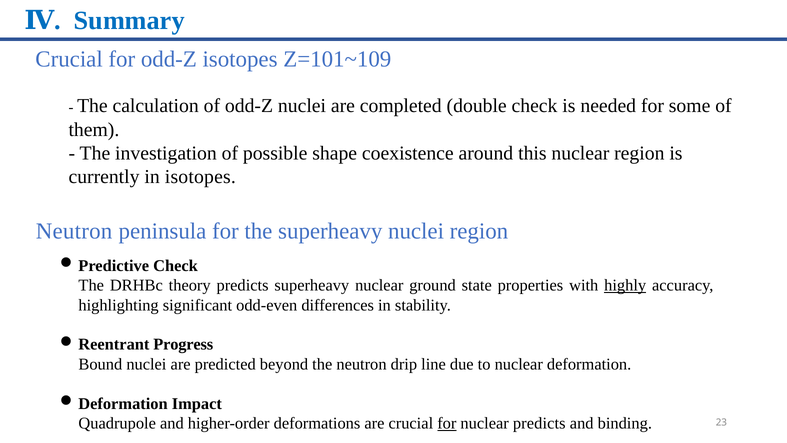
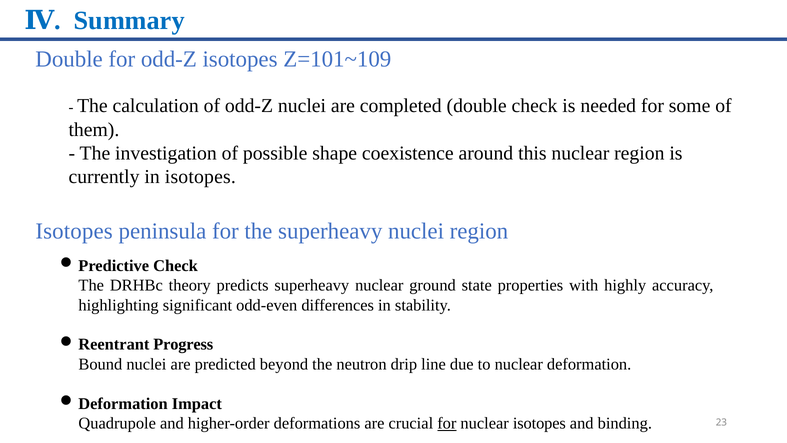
Crucial at (69, 59): Crucial -> Double
Neutron at (74, 231): Neutron -> Isotopes
highly underline: present -> none
nuclear predicts: predicts -> isotopes
